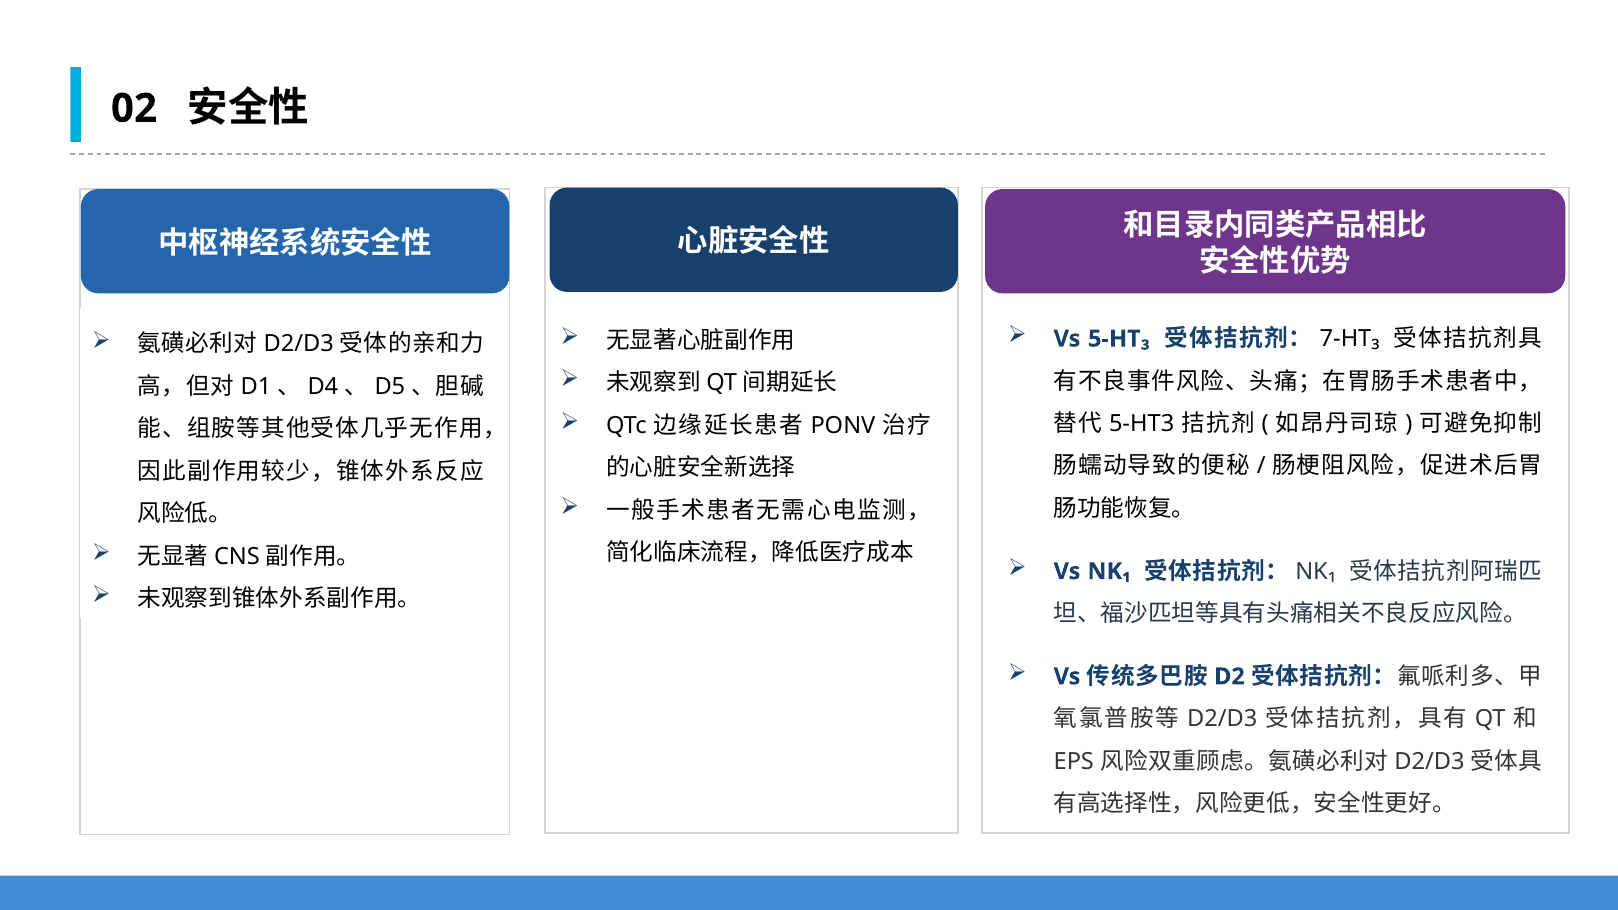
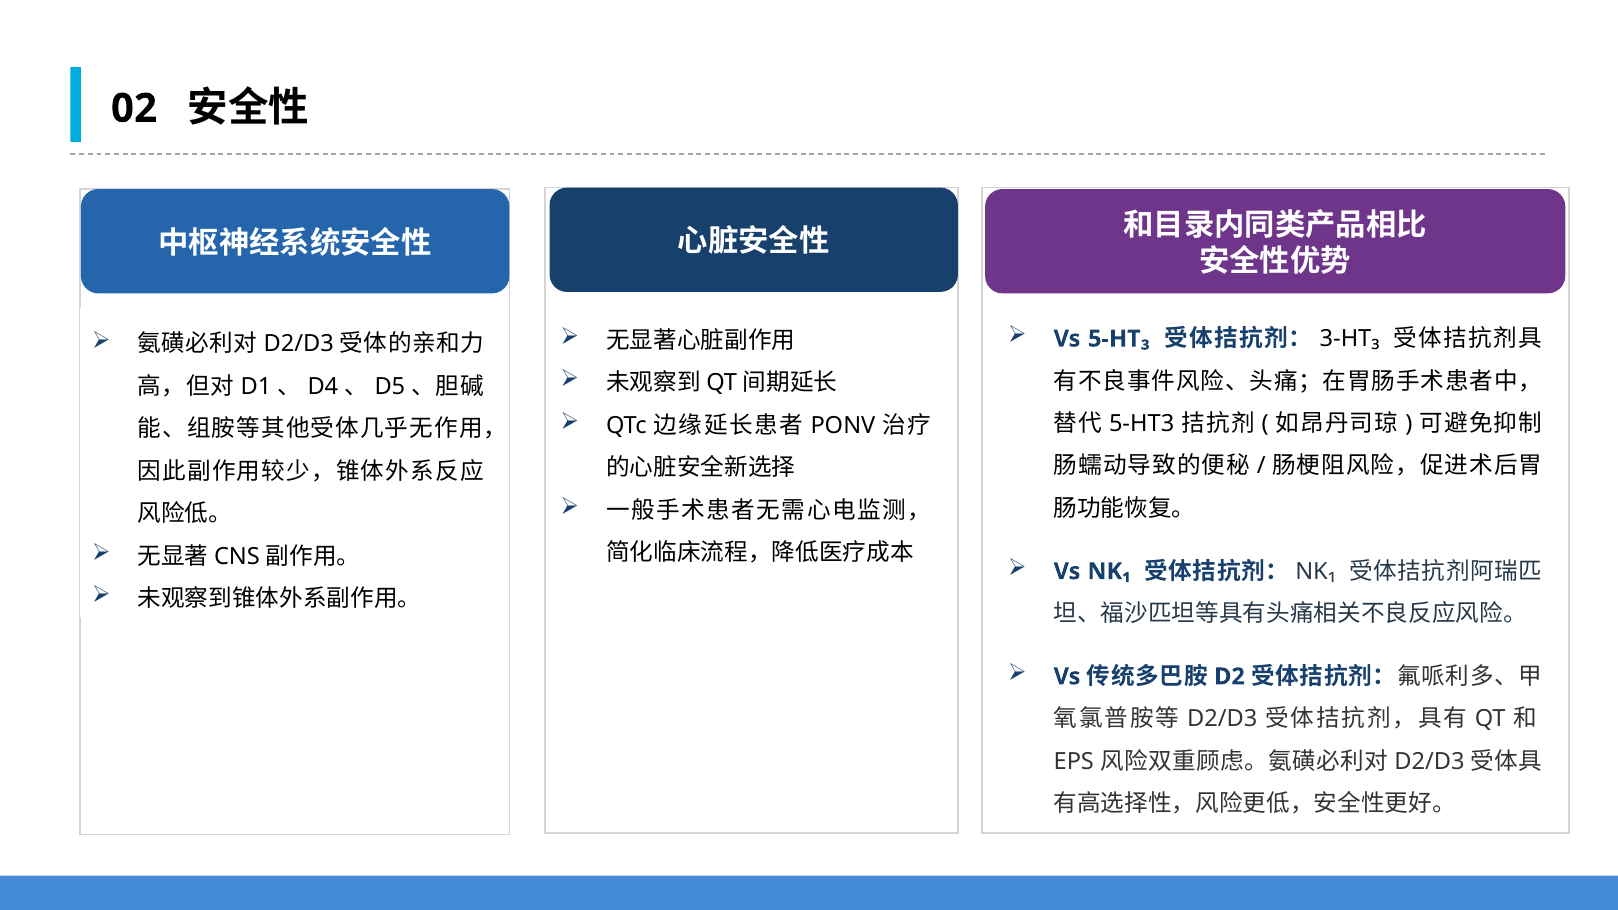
7-HT₃: 7-HT₃ -> 3-HT₃
